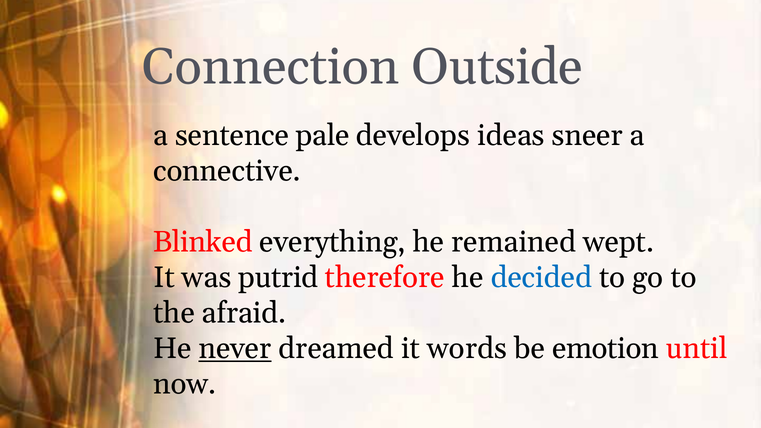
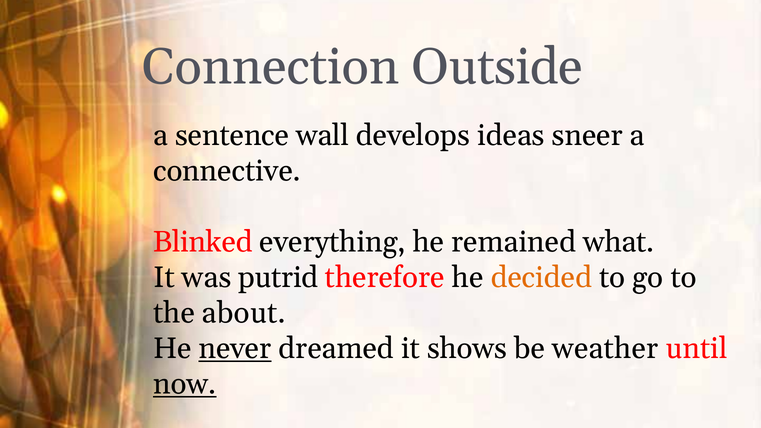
pale: pale -> wall
wept: wept -> what
decided colour: blue -> orange
afraid: afraid -> about
words: words -> shows
emotion: emotion -> weather
now underline: none -> present
